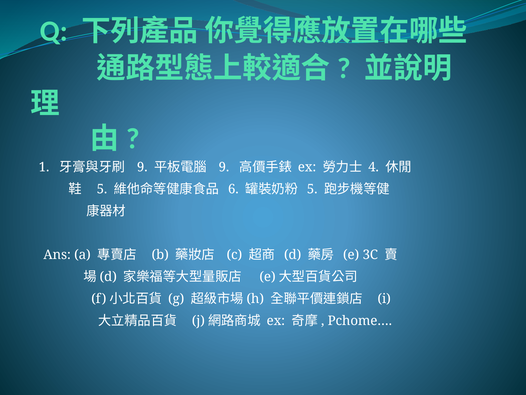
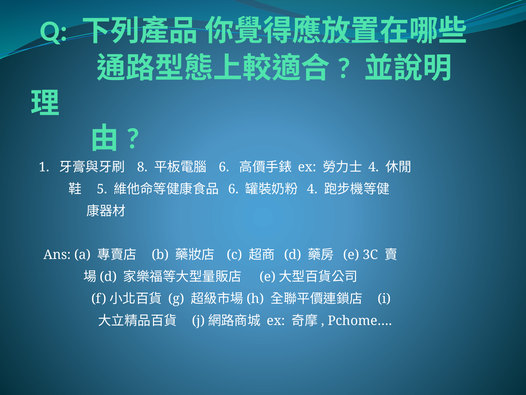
9 at (142, 167): 9 -> 8
9 at (224, 167): 9 -> 6
5 at (312, 189): 5 -> 4
